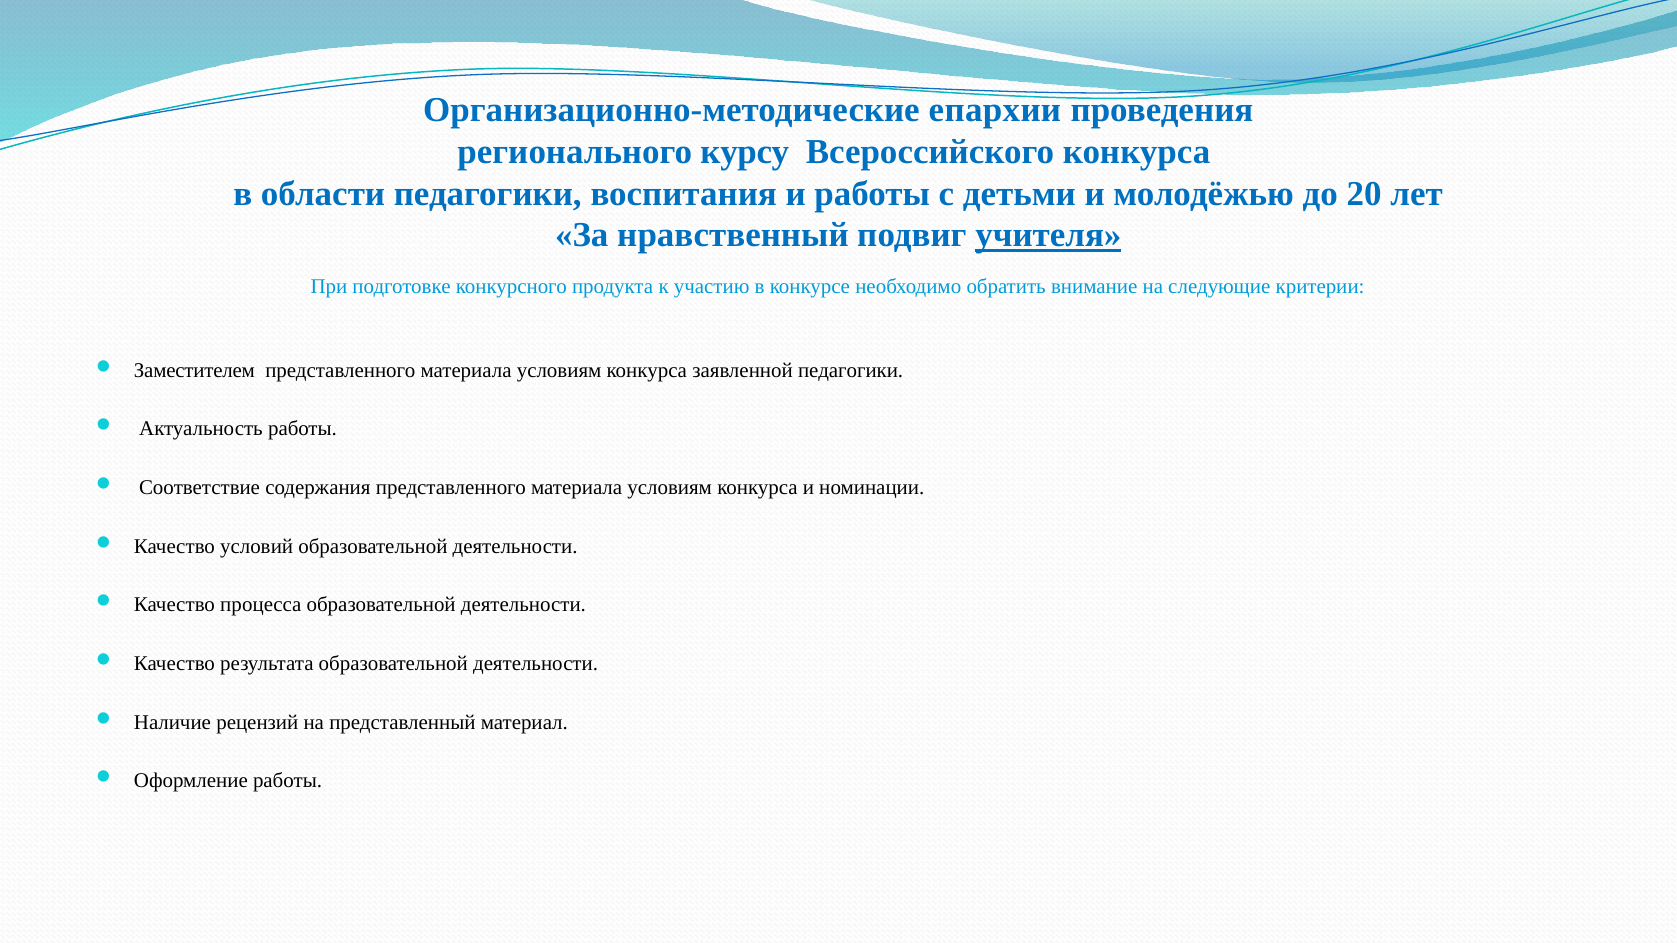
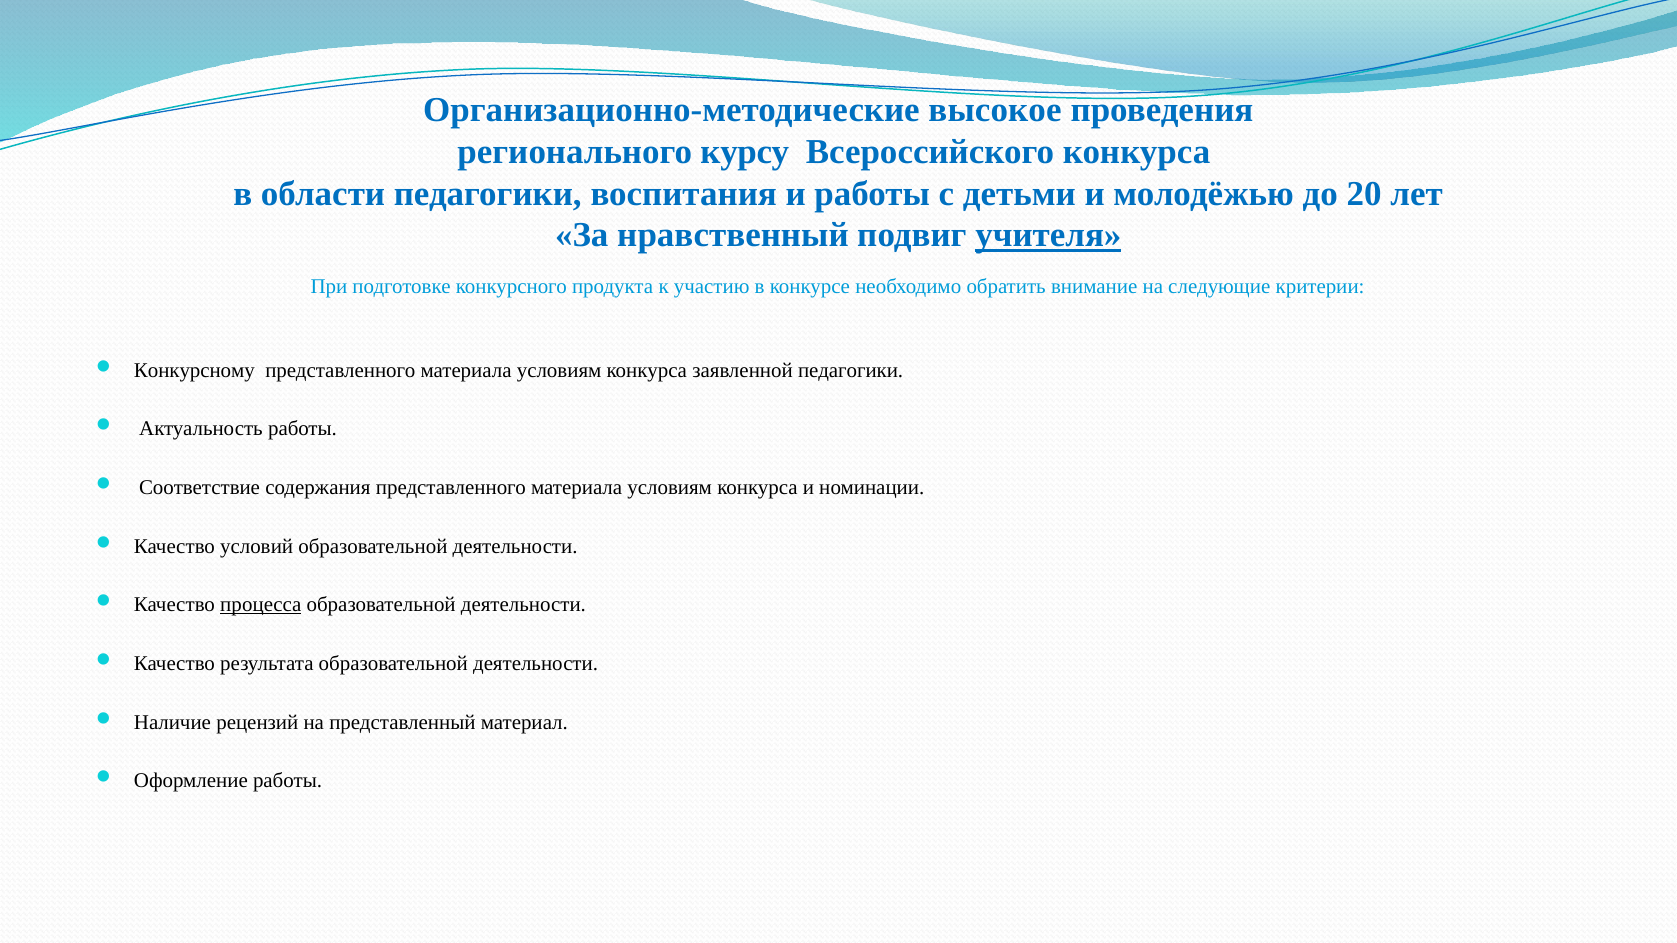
епархии: епархии -> высокое
Заместителем: Заместителем -> Конкурсному
процесса underline: none -> present
